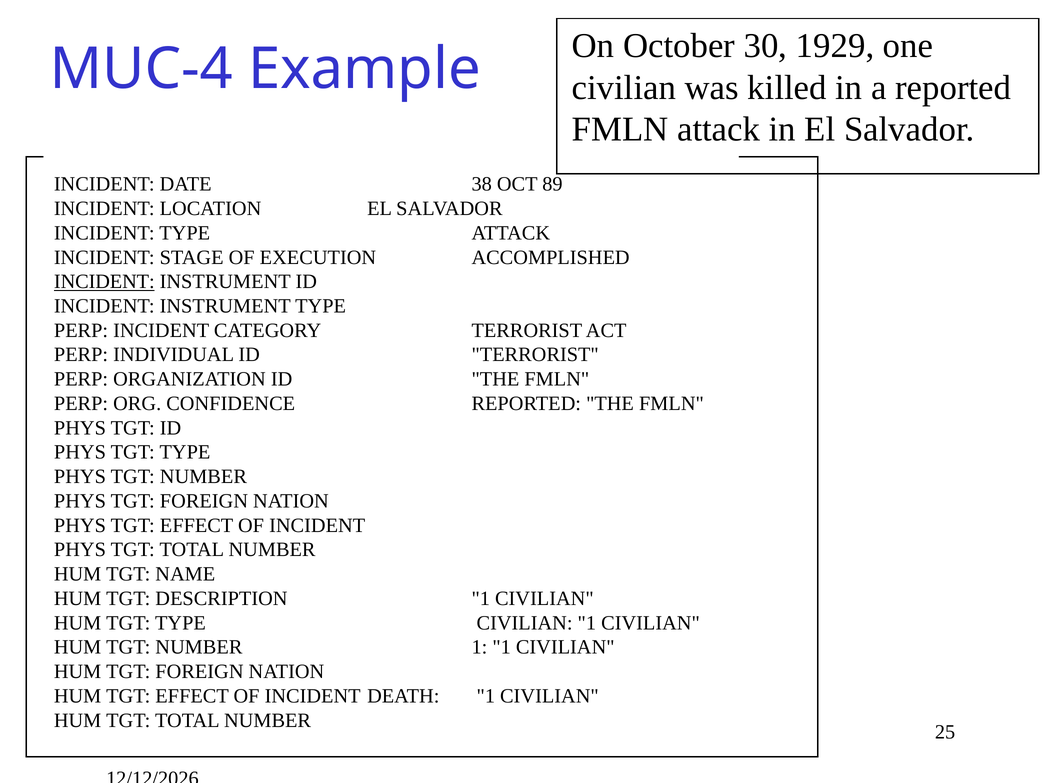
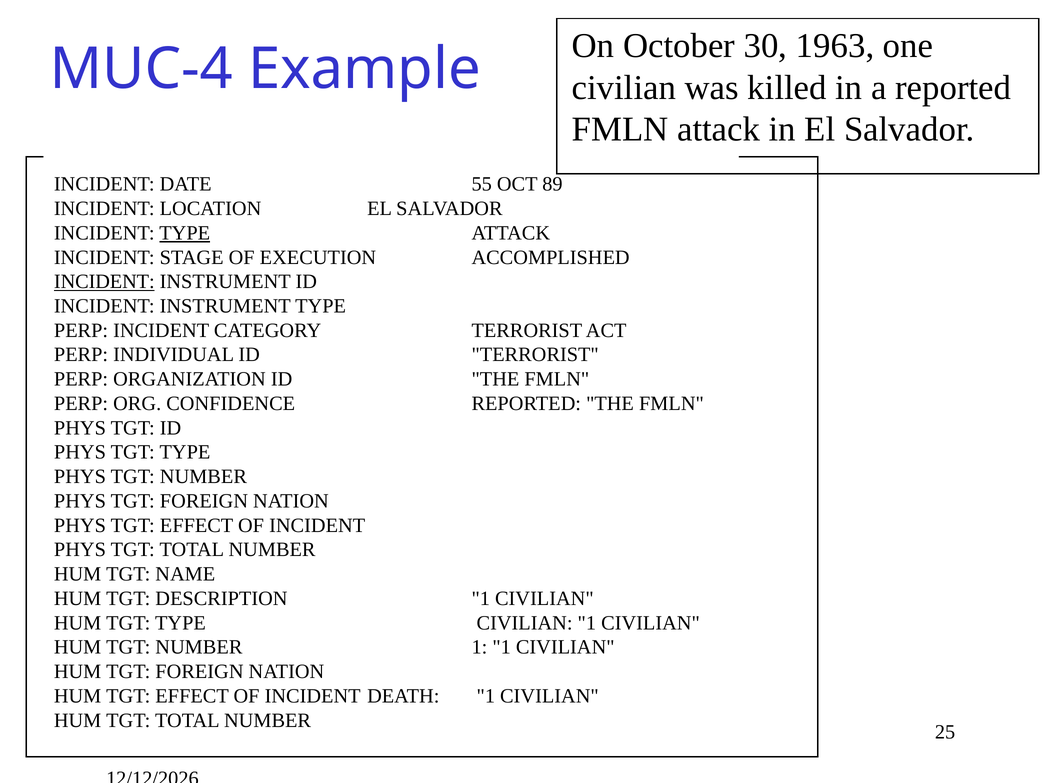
1929: 1929 -> 1963
38: 38 -> 55
TYPE at (185, 233) underline: none -> present
